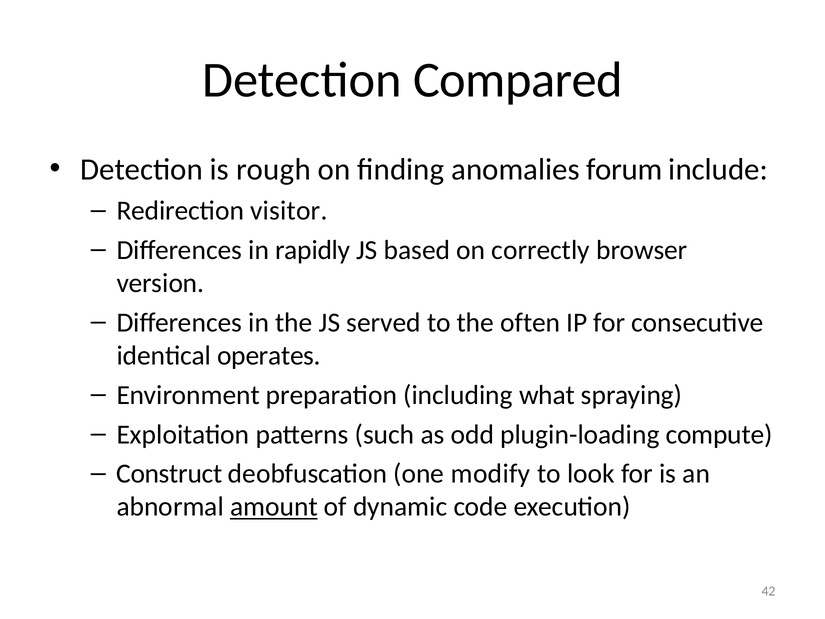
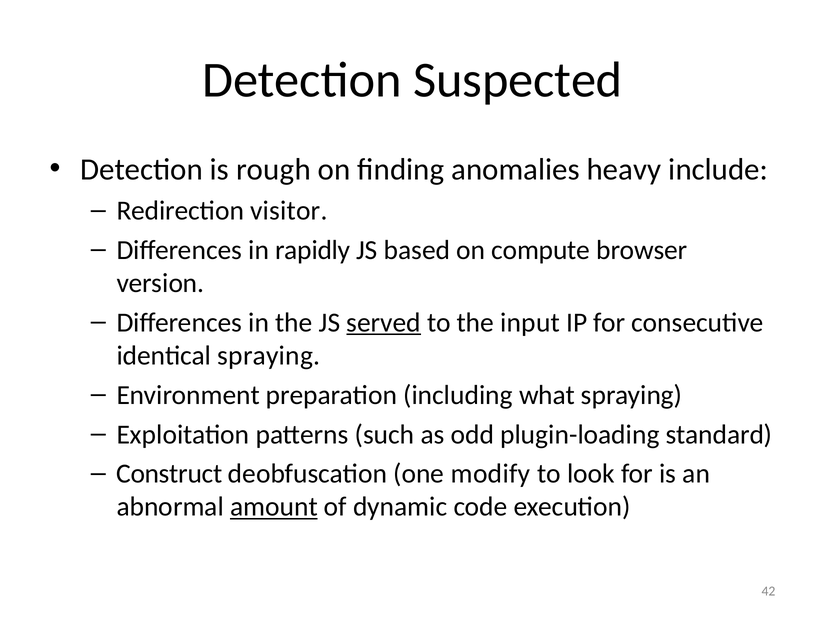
Compared: Compared -> Suspected
forum: forum -> heavy
correctly: correctly -> compute
served underline: none -> present
often: often -> input
identical operates: operates -> spraying
compute: compute -> standard
